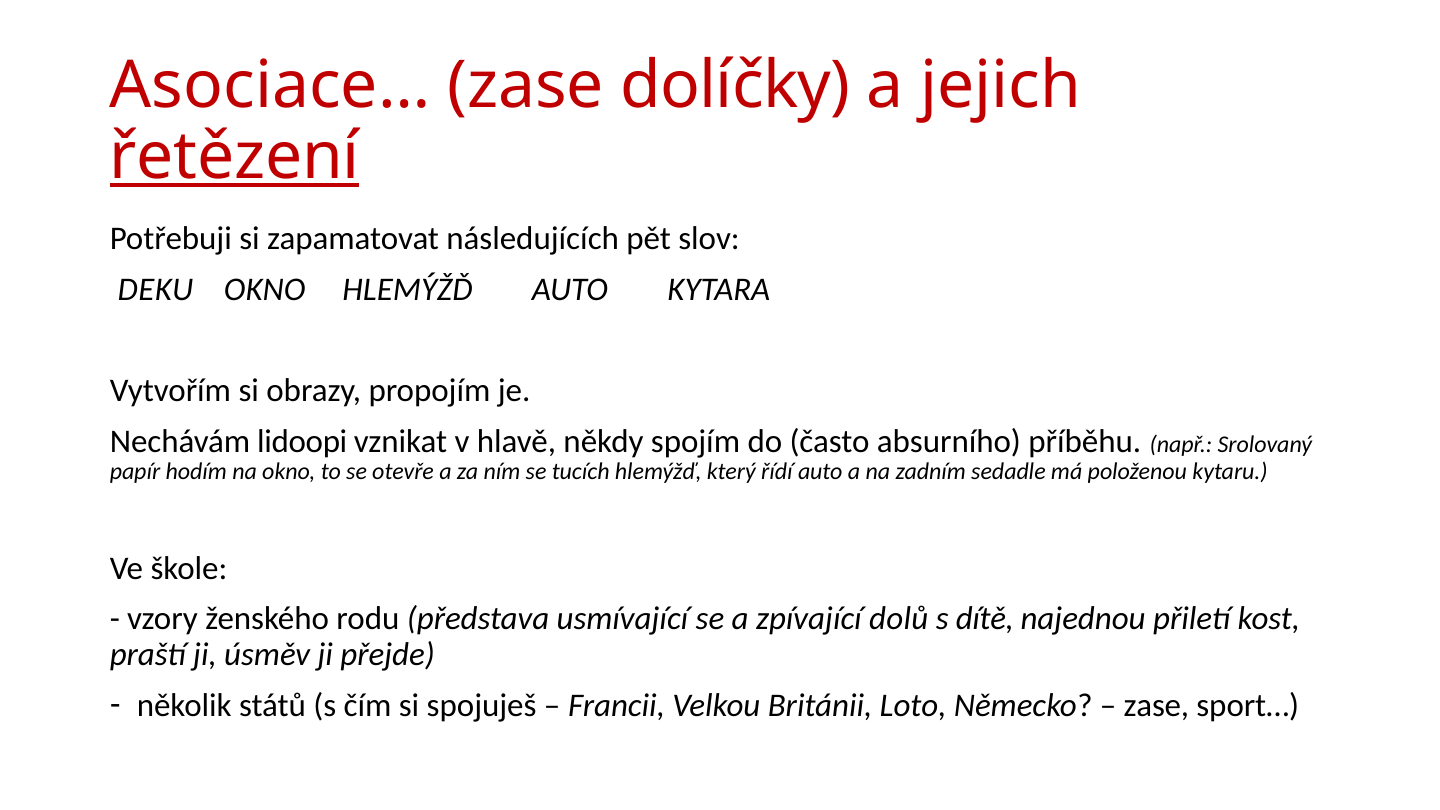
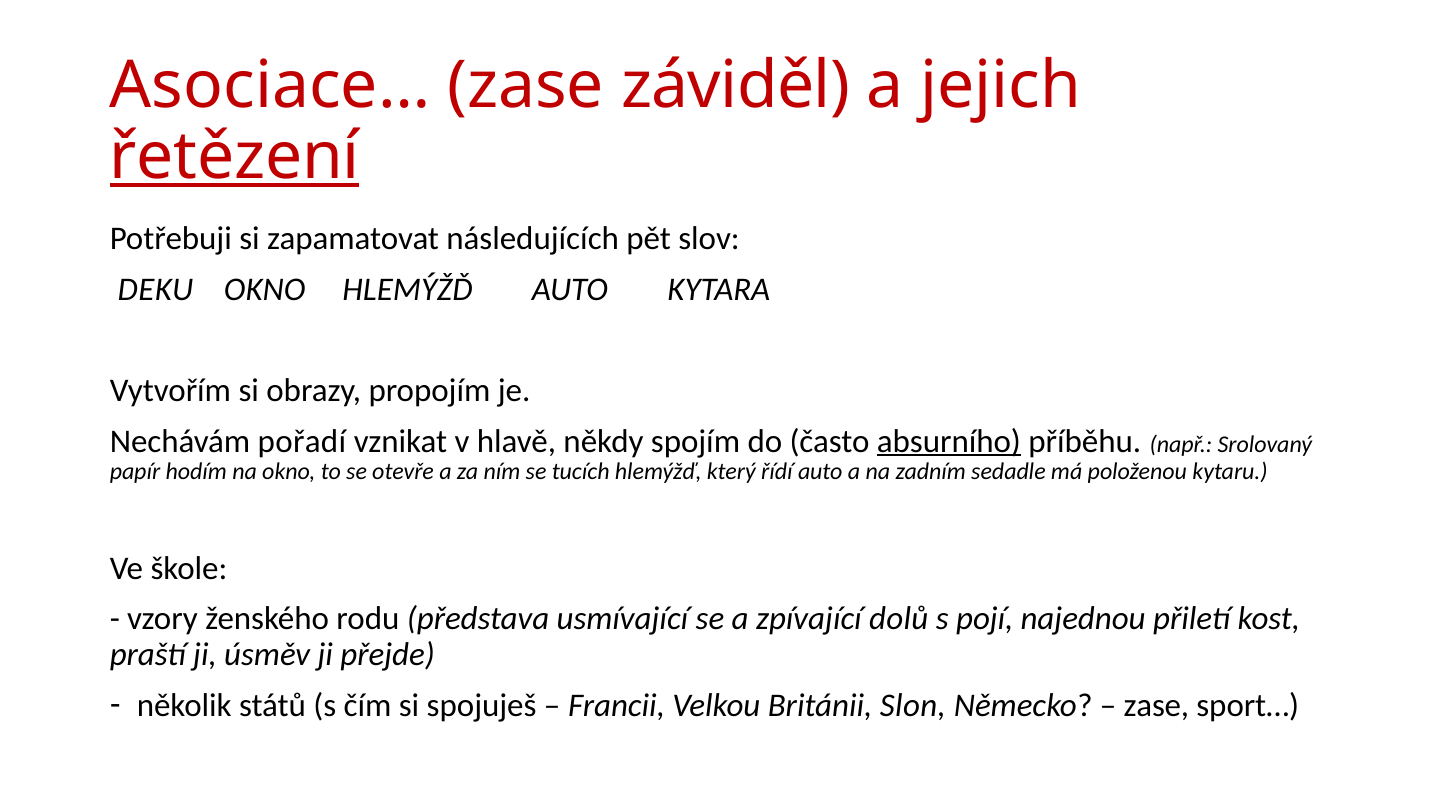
dolíčky: dolíčky -> záviděl
lidoopi: lidoopi -> pořadí
absurního underline: none -> present
dítě: dítě -> pojí
Loto: Loto -> Slon
